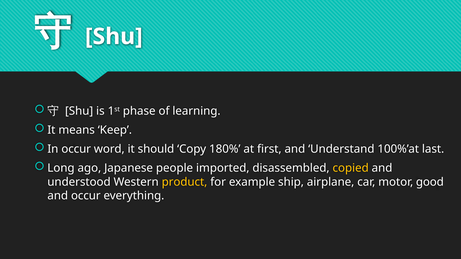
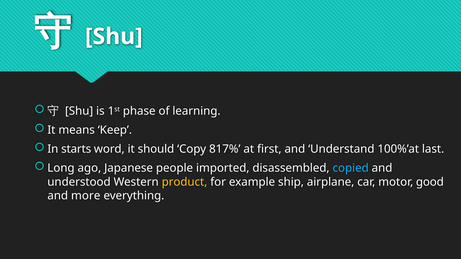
In occur: occur -> starts
180%: 180% -> 817%
copied colour: yellow -> light blue
and occur: occur -> more
